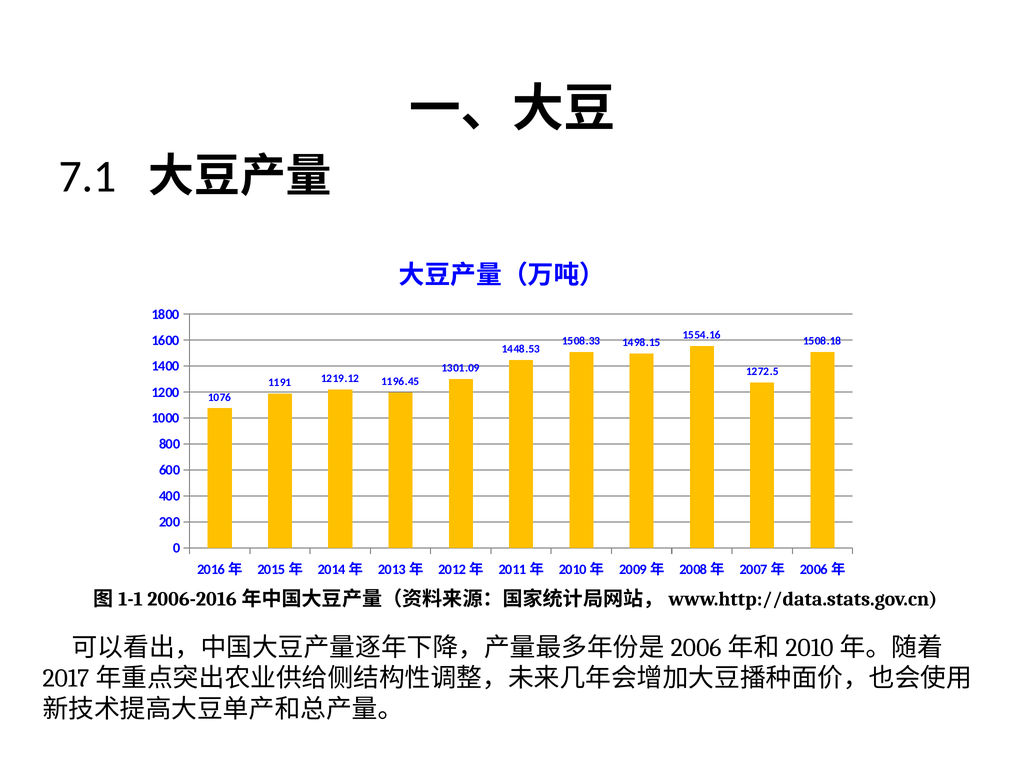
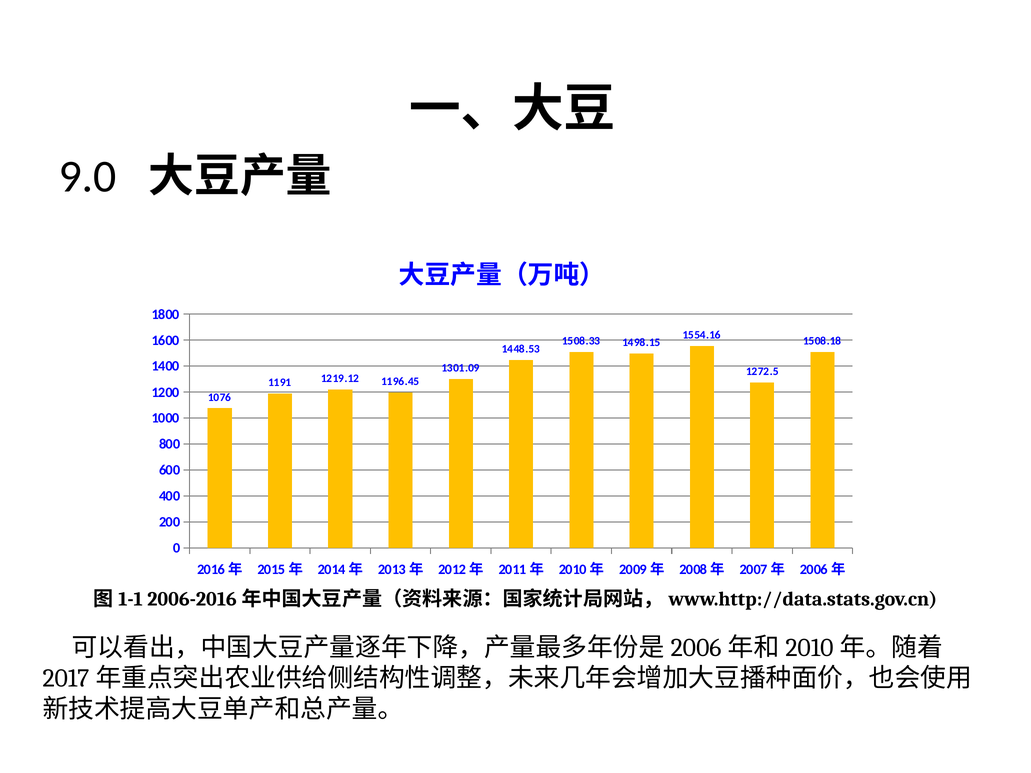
7.1: 7.1 -> 9.0
